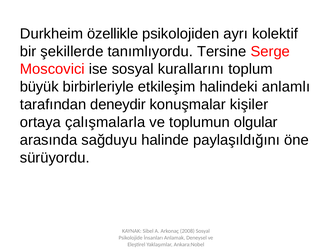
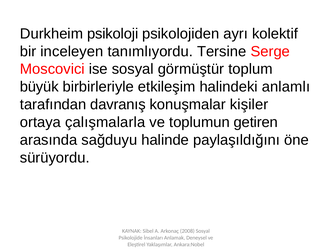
özellikle: özellikle -> psikoloji
şekillerde: şekillerde -> inceleyen
kurallarını: kurallarını -> görmüştür
deneydir: deneydir -> davranış
olgular: olgular -> getiren
